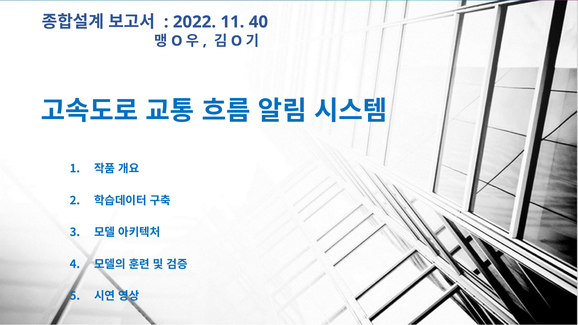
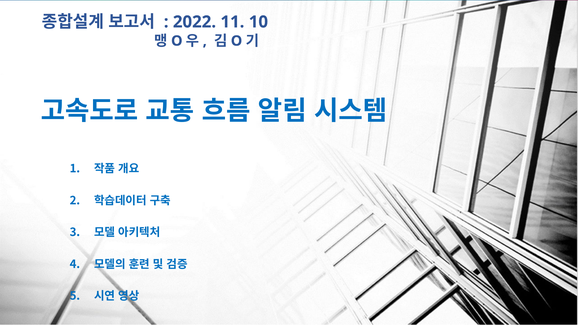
40: 40 -> 10
